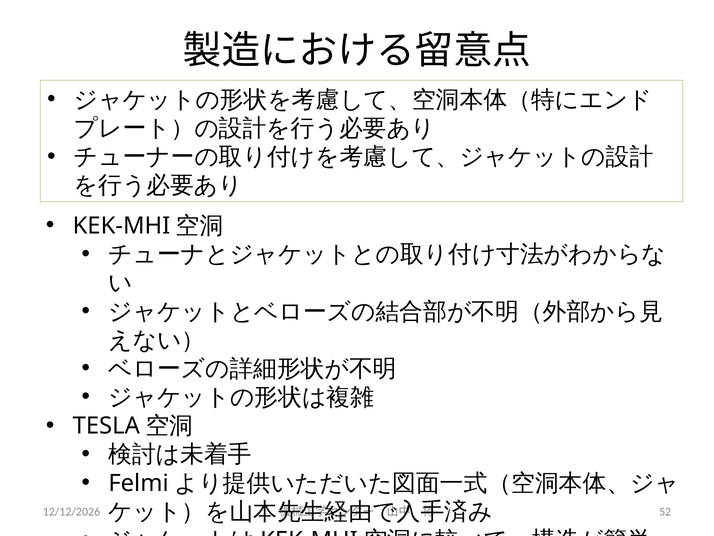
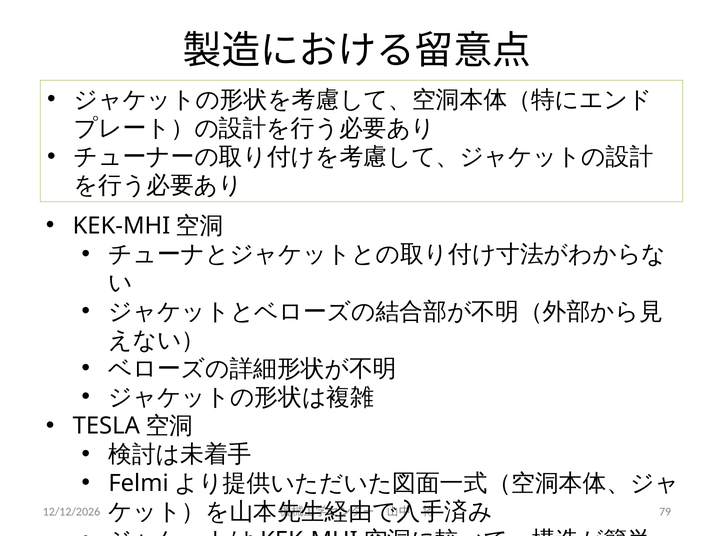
52: 52 -> 79
